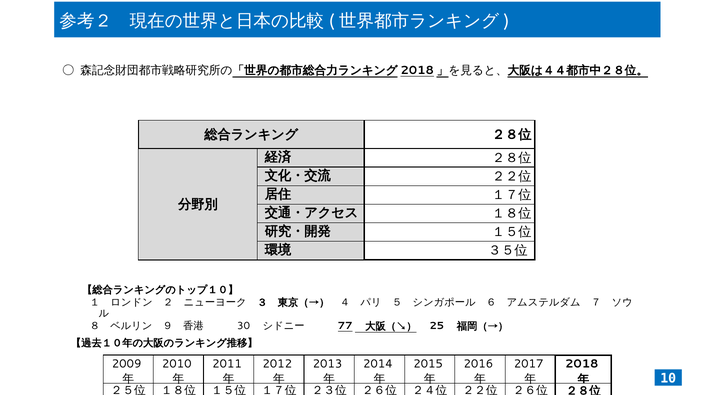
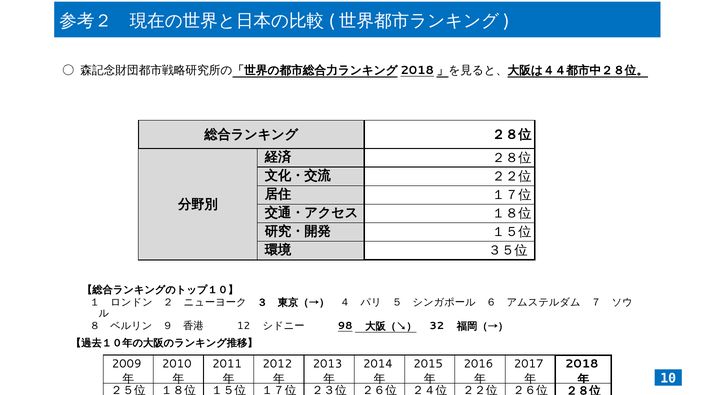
30: 30 -> 12
77: 77 -> 98
25: 25 -> 32
